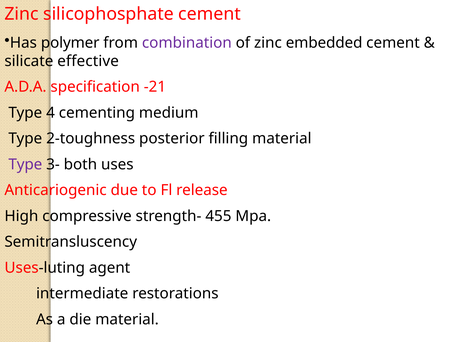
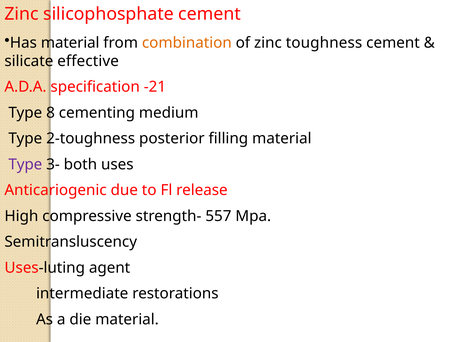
Has polymer: polymer -> material
combination colour: purple -> orange
embedded: embedded -> toughness
4: 4 -> 8
455: 455 -> 557
